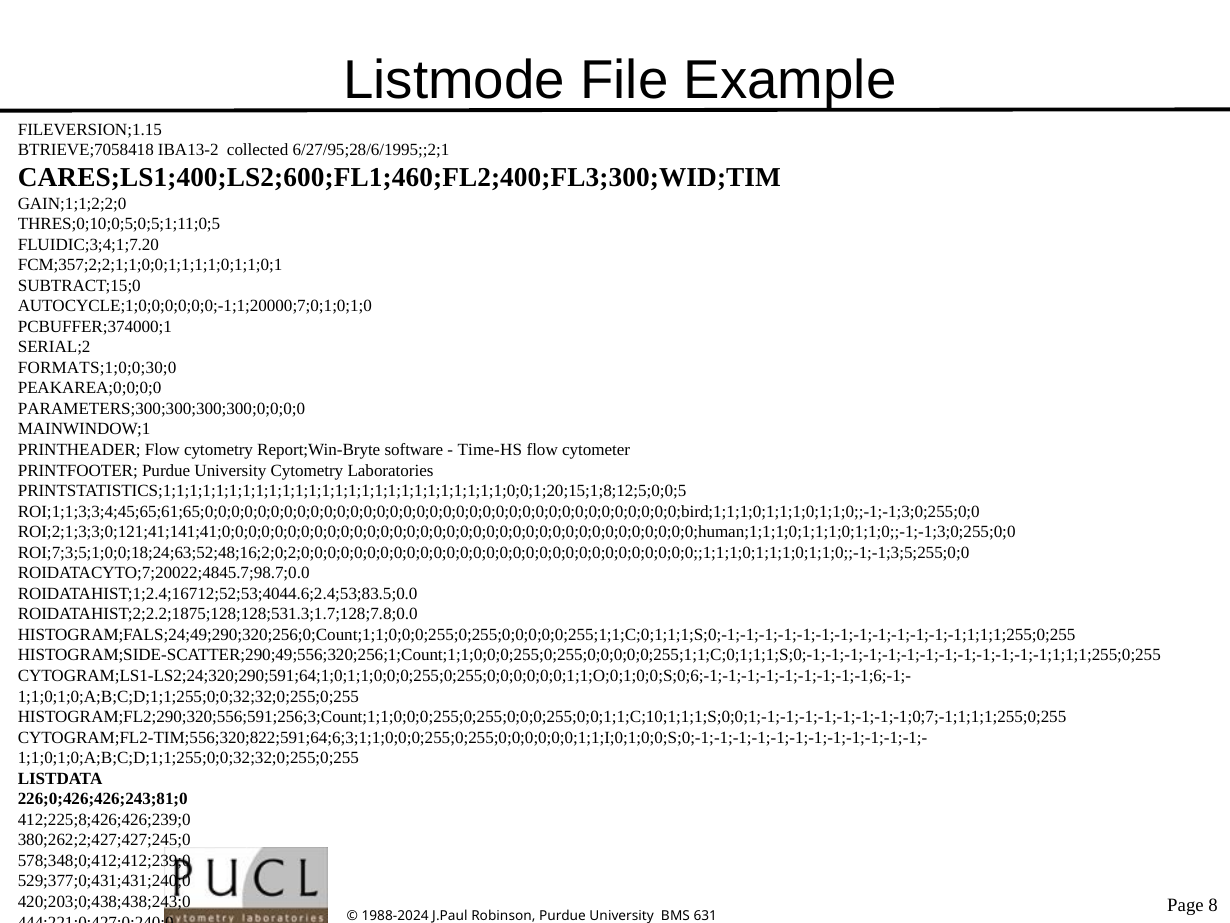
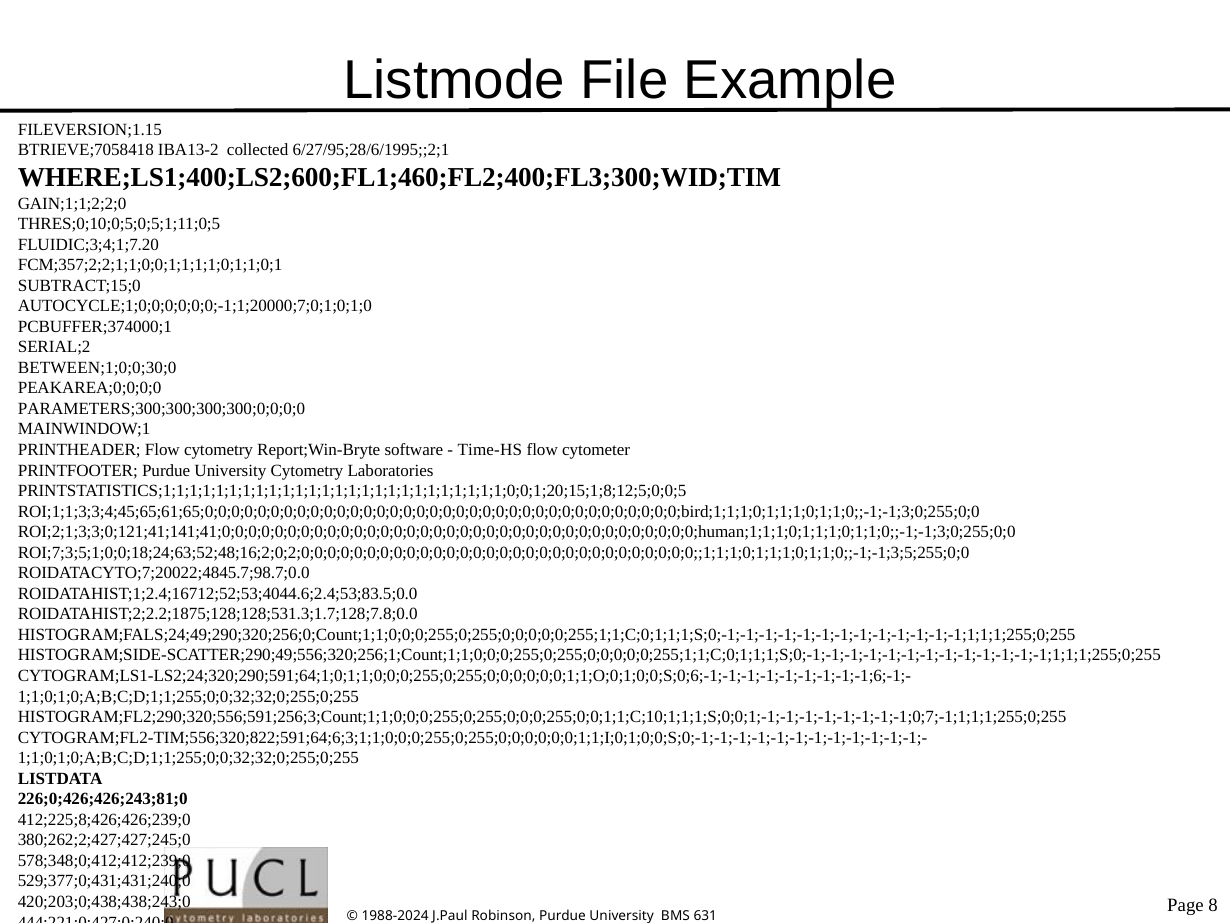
CARES;LS1;400;LS2;600;FL1;460;FL2;400;FL3;300;WID;TIM: CARES;LS1;400;LS2;600;FL1;460;FL2;400;FL3;300;WID;TIM -> WHERE;LS1;400;LS2;600;FL1;460;FL2;400;FL3;300;WID;TIM
FORMATS;1;0;0;30;0: FORMATS;1;0;0;30;0 -> BETWEEN;1;0;0;30;0
